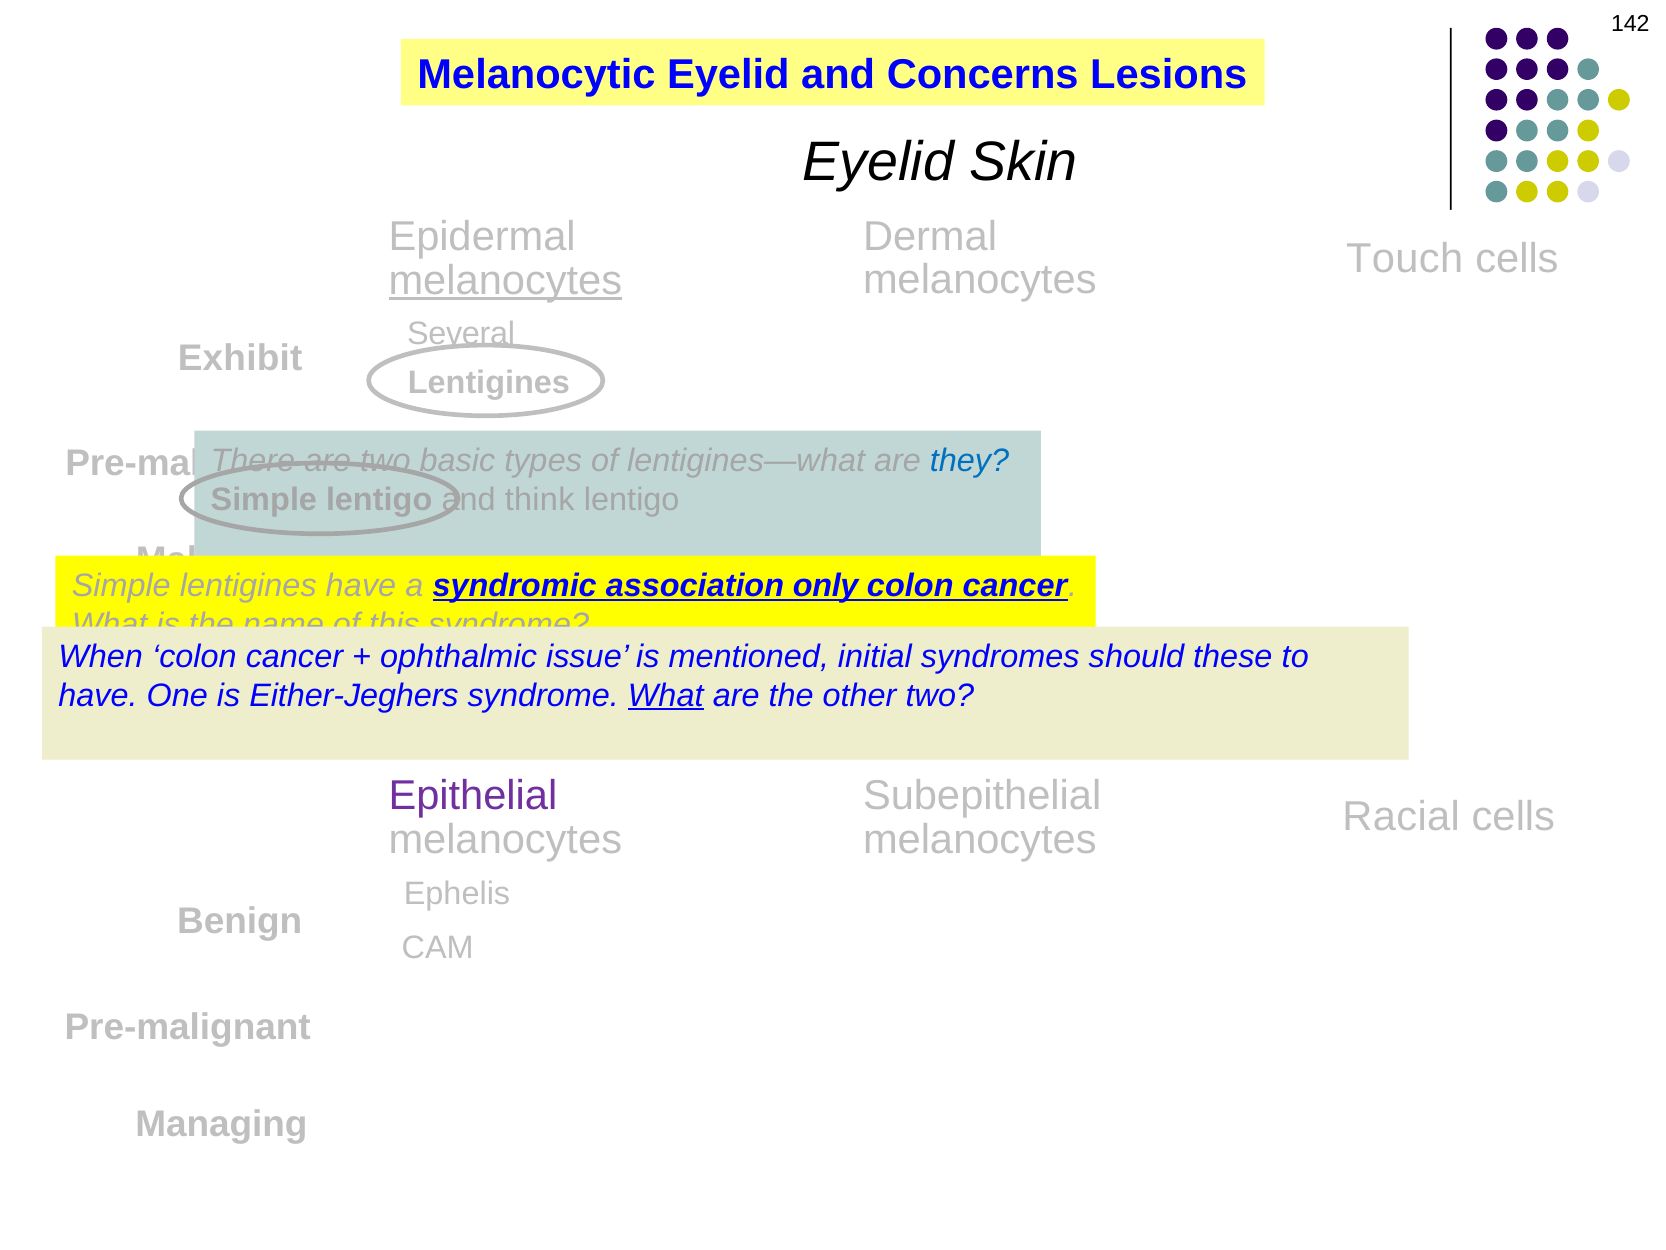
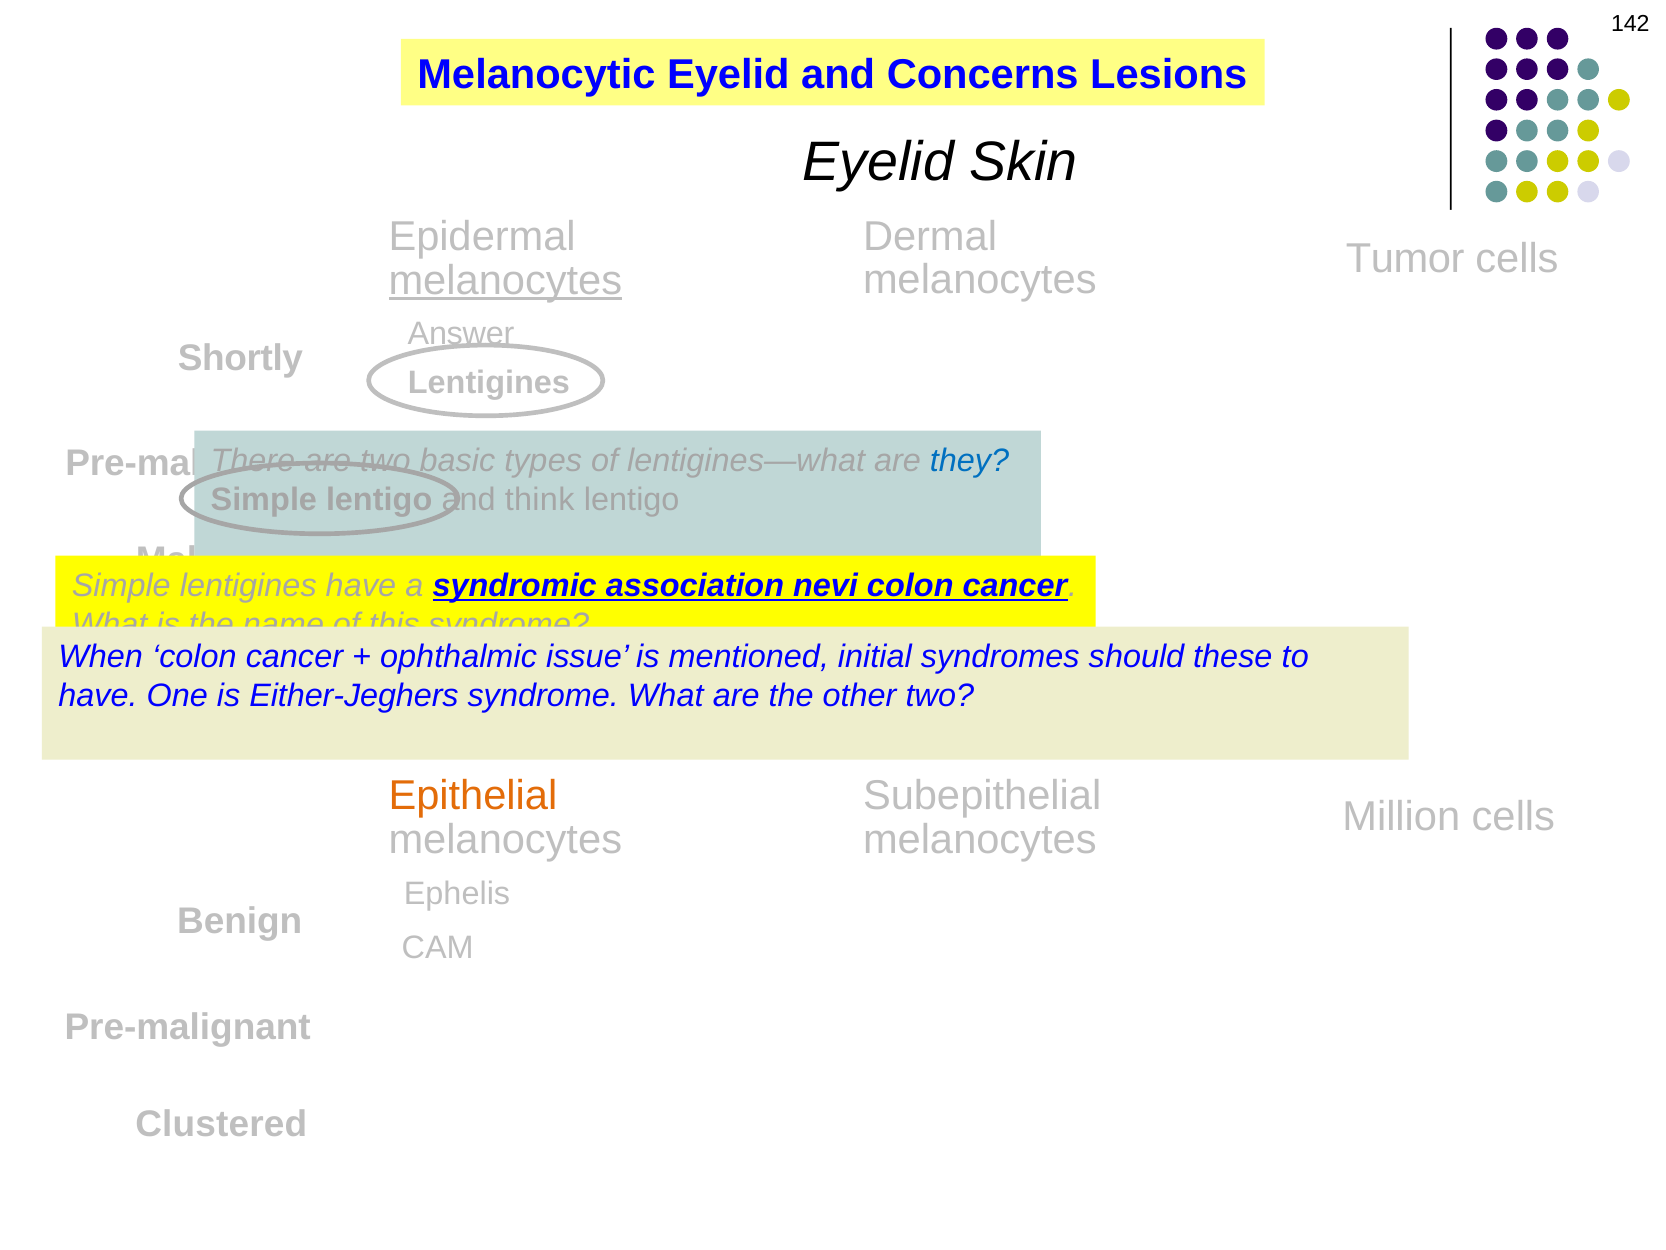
Touch: Touch -> Tumor
Several: Several -> Answer
Exhibit: Exhibit -> Shortly
only: only -> nevi
What at (666, 695) underline: present -> none
Epithelial colour: purple -> orange
Racial: Racial -> Million
Managing: Managing -> Clustered
